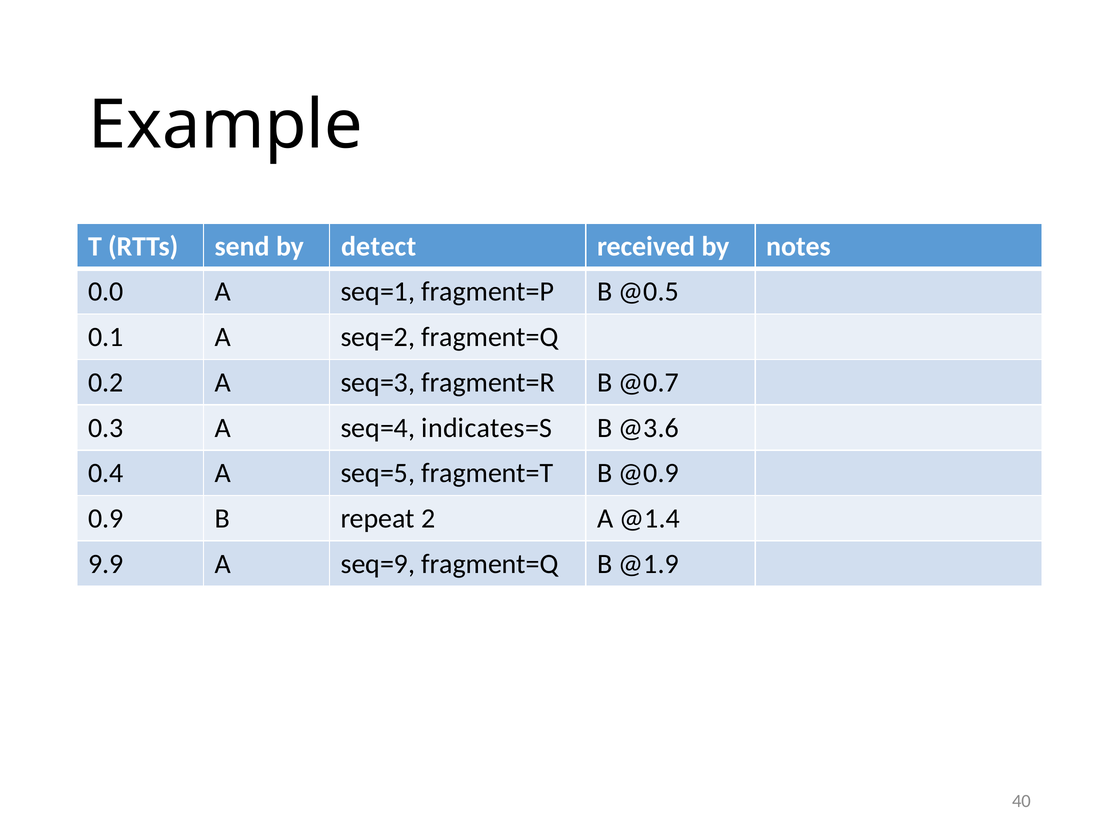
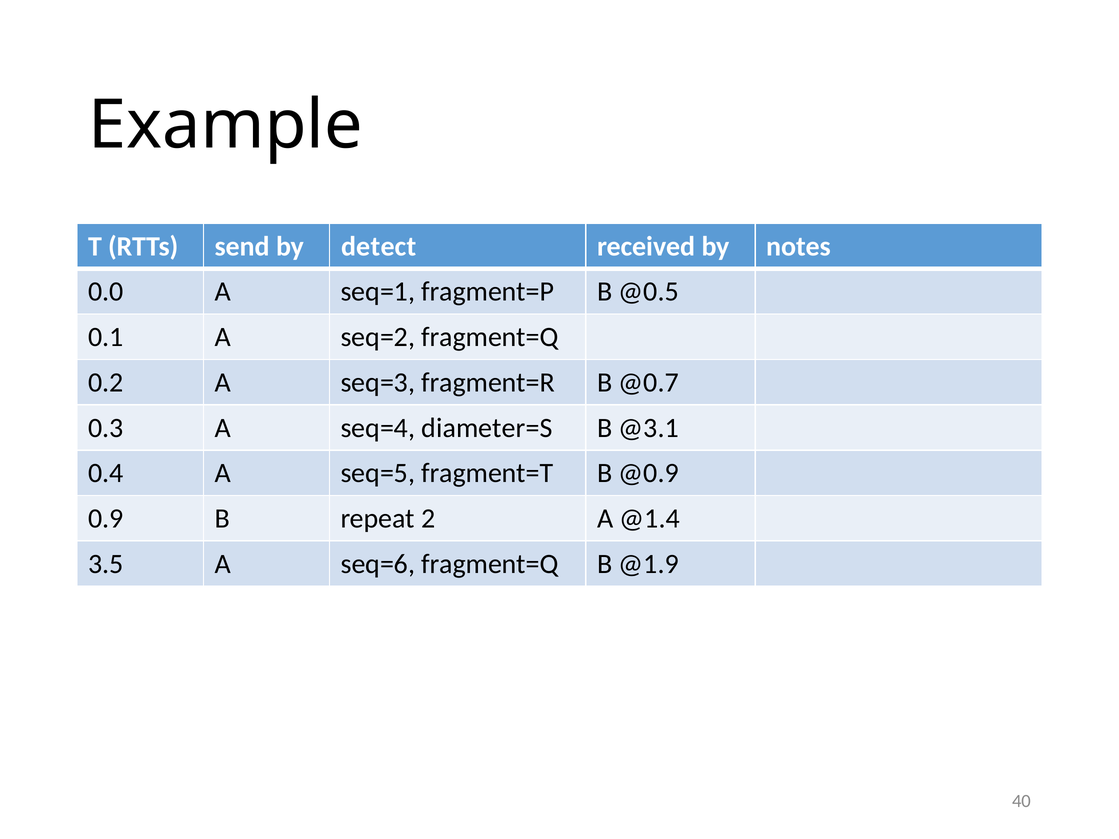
indicates=S: indicates=S -> diameter=S
@3.6: @3.6 -> @3.1
9.9: 9.9 -> 3.5
seq=9: seq=9 -> seq=6
